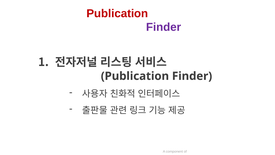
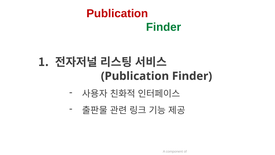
Finder at (164, 27) colour: purple -> green
